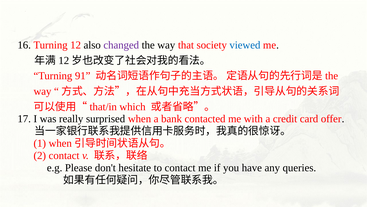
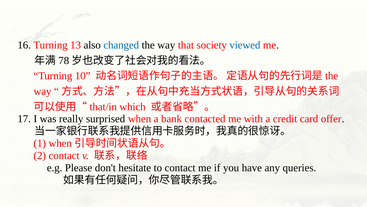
Turning 12: 12 -> 13
changed colour: purple -> blue
12 at (64, 60): 12 -> 78
91: 91 -> 10
